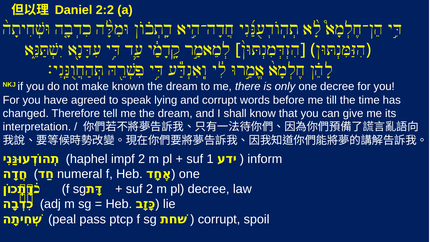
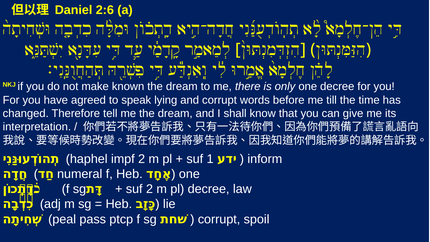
2:2: 2:2 -> 2:6
